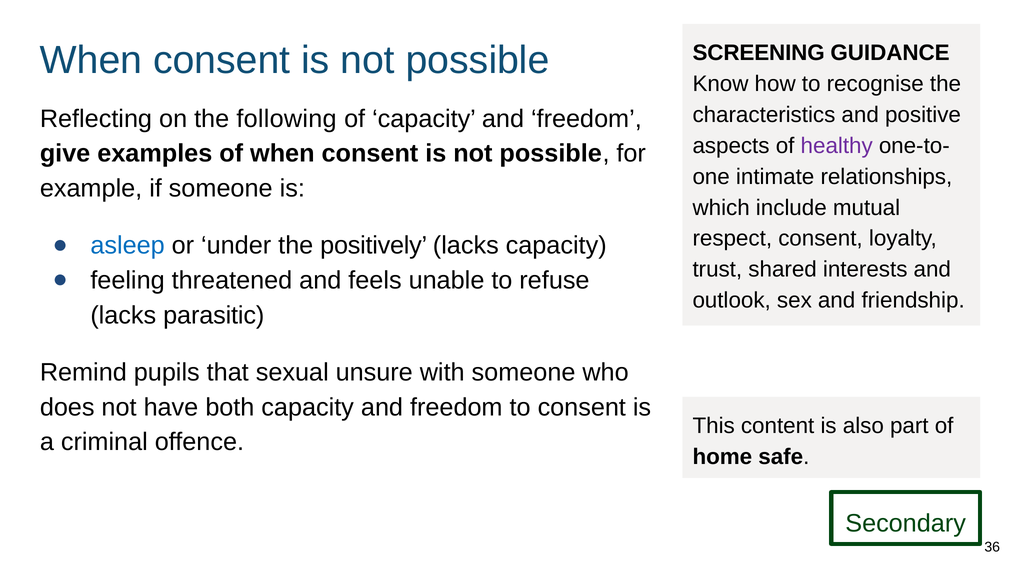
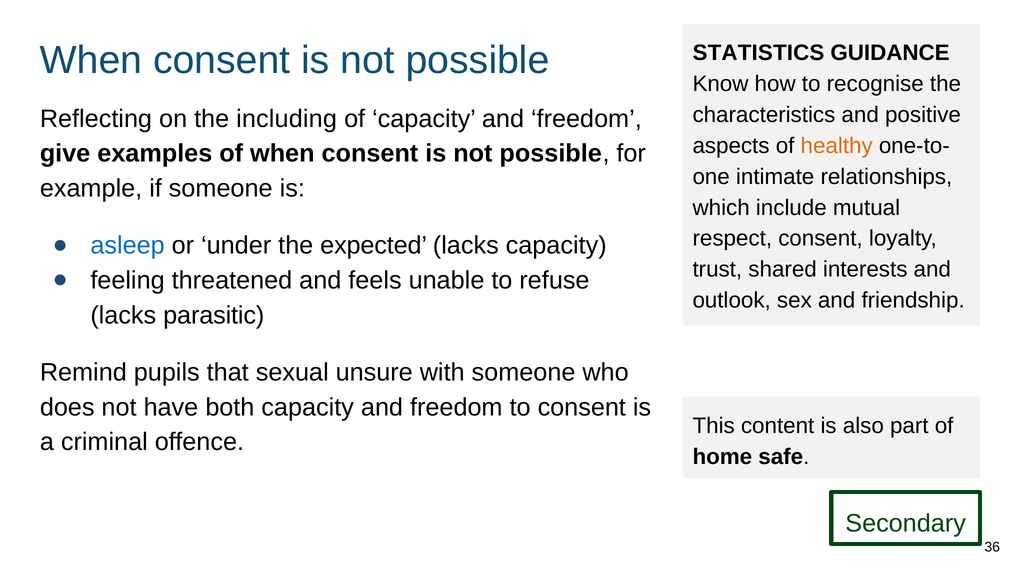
SCREENING: SCREENING -> STATISTICS
following: following -> including
healthy colour: purple -> orange
positively: positively -> expected
